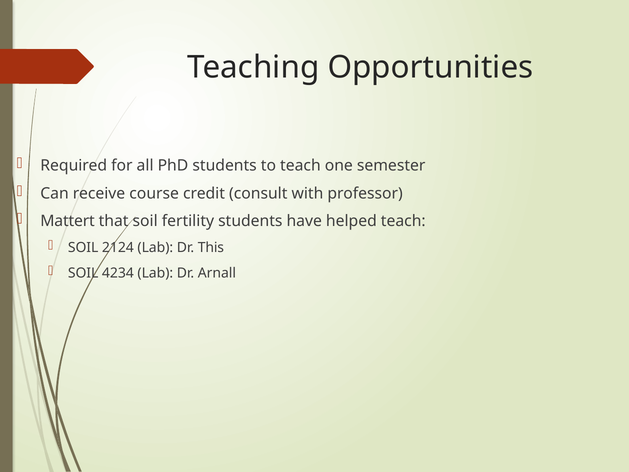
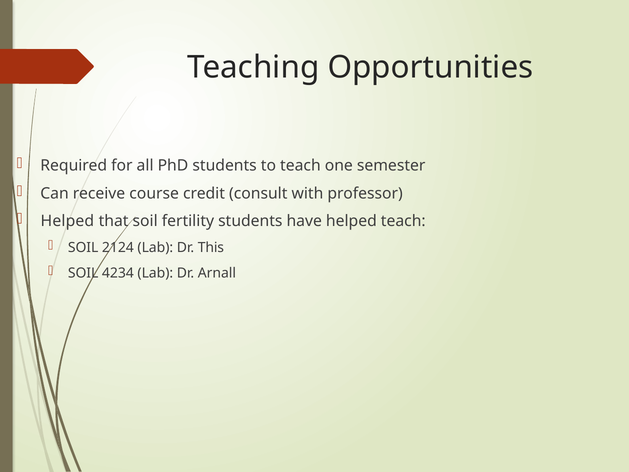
Mattert at (68, 221): Mattert -> Helped
